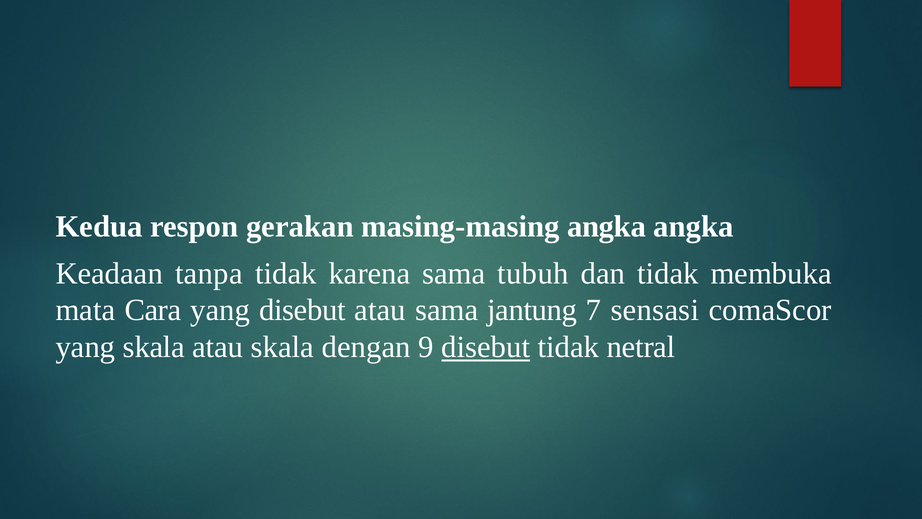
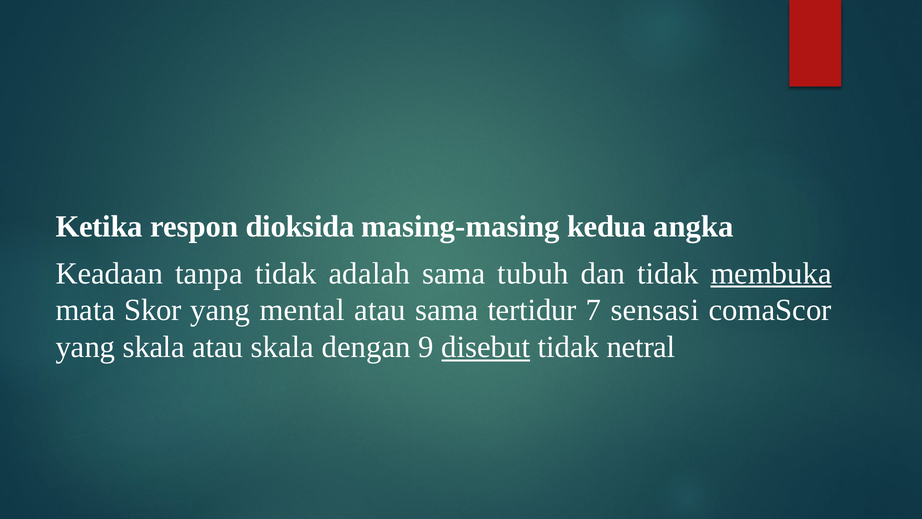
Kedua: Kedua -> Ketika
gerakan: gerakan -> dioksida
masing-masing angka: angka -> kedua
karena: karena -> adalah
membuka underline: none -> present
Cara: Cara -> Skor
yang disebut: disebut -> mental
jantung: jantung -> tertidur
